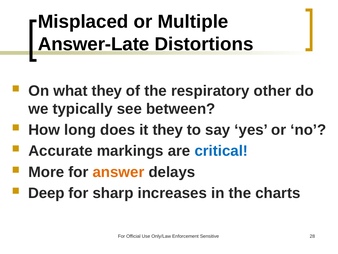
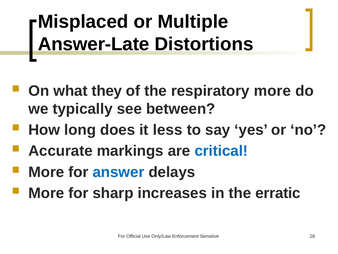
respiratory other: other -> more
it they: they -> less
answer colour: orange -> blue
Deep at (46, 193): Deep -> More
charts: charts -> erratic
